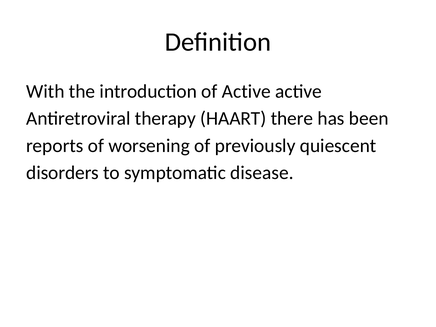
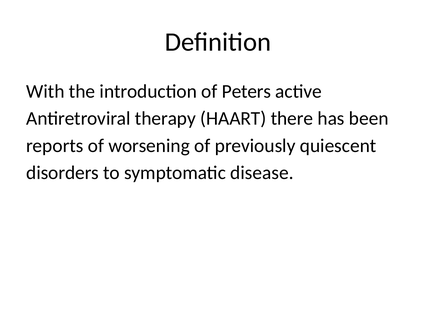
of Active: Active -> Peters
